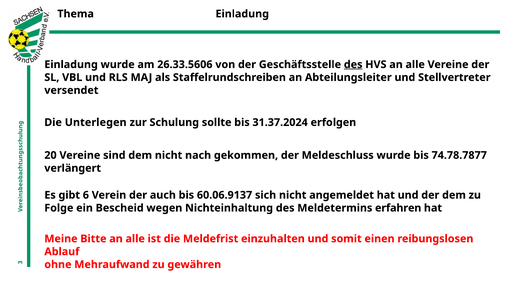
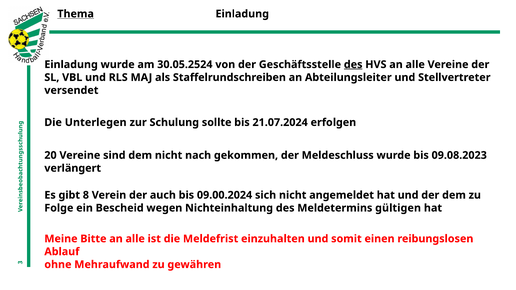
Thema underline: none -> present
26.33.5606: 26.33.5606 -> 30.05.2524
31.37.2024: 31.37.2024 -> 21.07.2024
74.78.7877: 74.78.7877 -> 09.08.2023
6: 6 -> 8
60.06.9137: 60.06.9137 -> 09.00.2024
erfahren: erfahren -> gültigen
